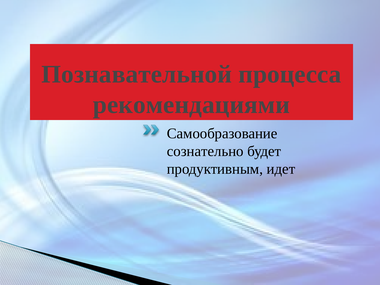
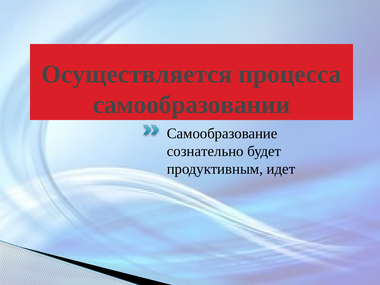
Познавательной: Познавательной -> Осуществляется
рекомендациями: рекомендациями -> самообразовании
